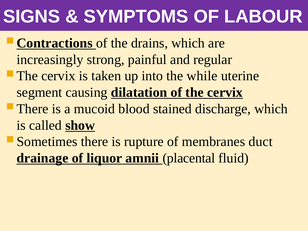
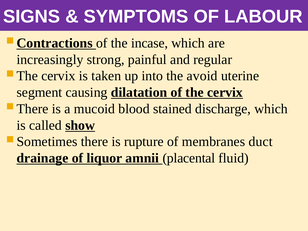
drains: drains -> incase
while: while -> avoid
